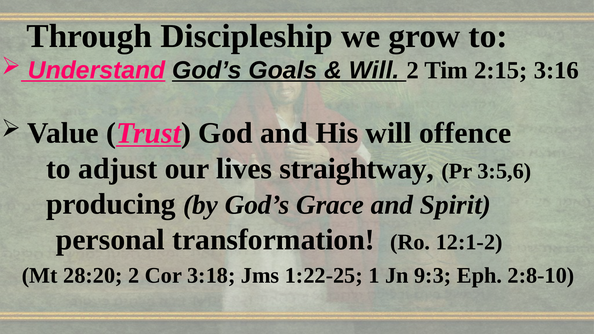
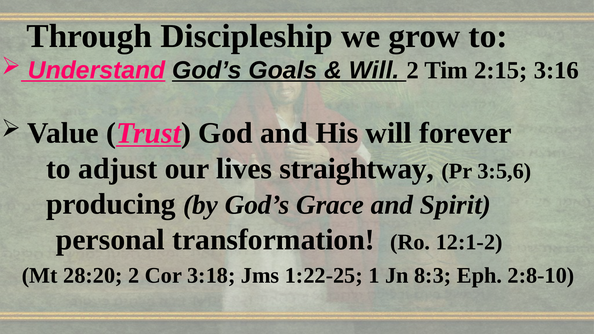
offence: offence -> forever
9:3: 9:3 -> 8:3
